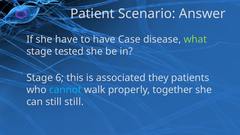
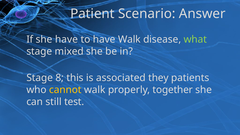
have Case: Case -> Walk
tested: tested -> mixed
6: 6 -> 8
cannot colour: light blue -> yellow
still still: still -> test
